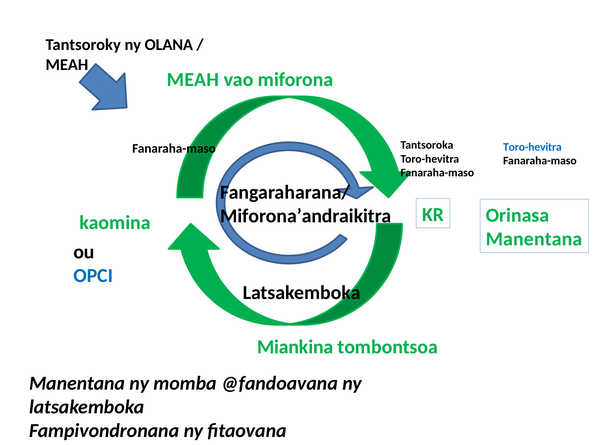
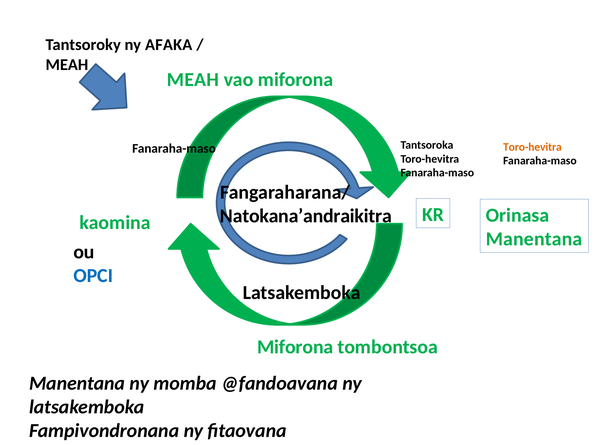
OLANA: OLANA -> AFAKA
Toro-hevitra at (532, 147) colour: blue -> orange
Miforona’andraikitra: Miforona’andraikitra -> Natokana’andraikitra
Miankina at (295, 347): Miankina -> Miforona
